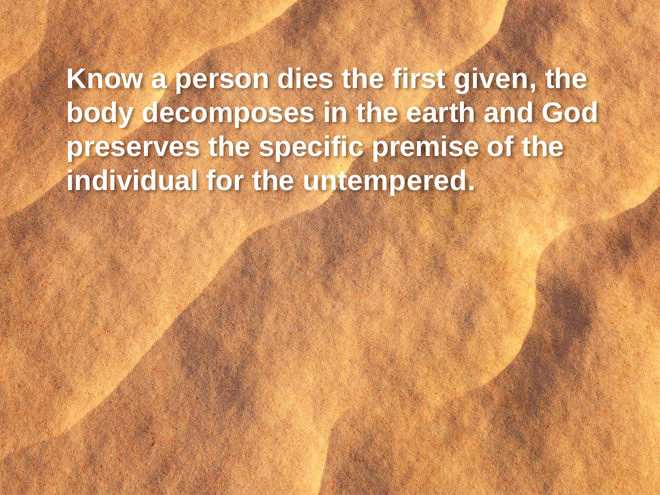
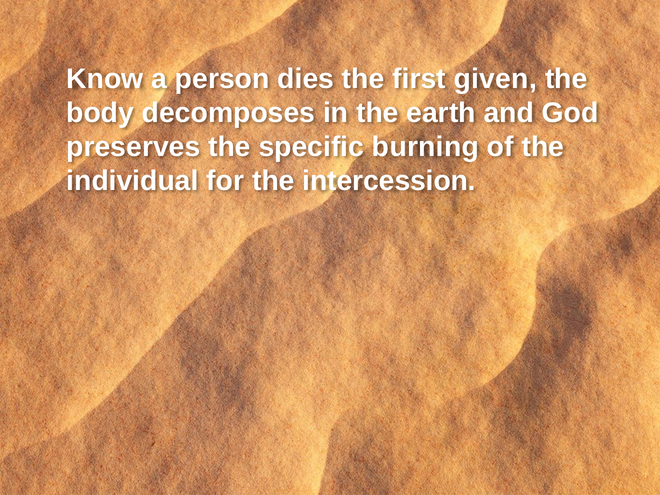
premise: premise -> burning
untempered: untempered -> intercession
